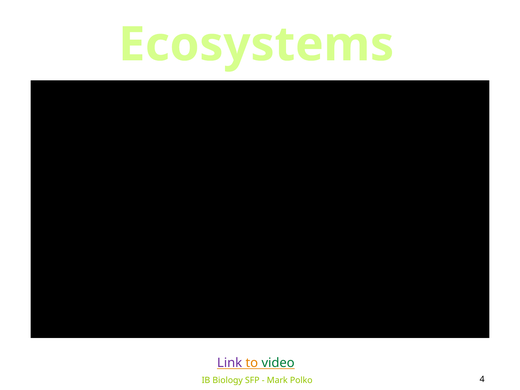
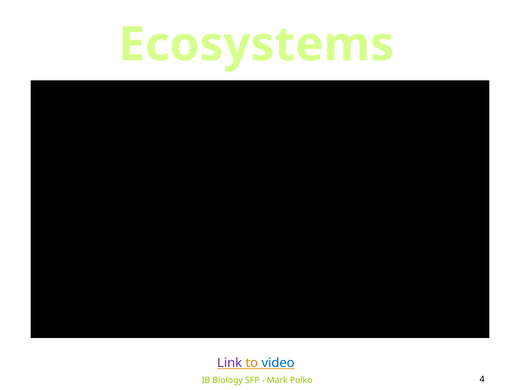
video colour: green -> blue
